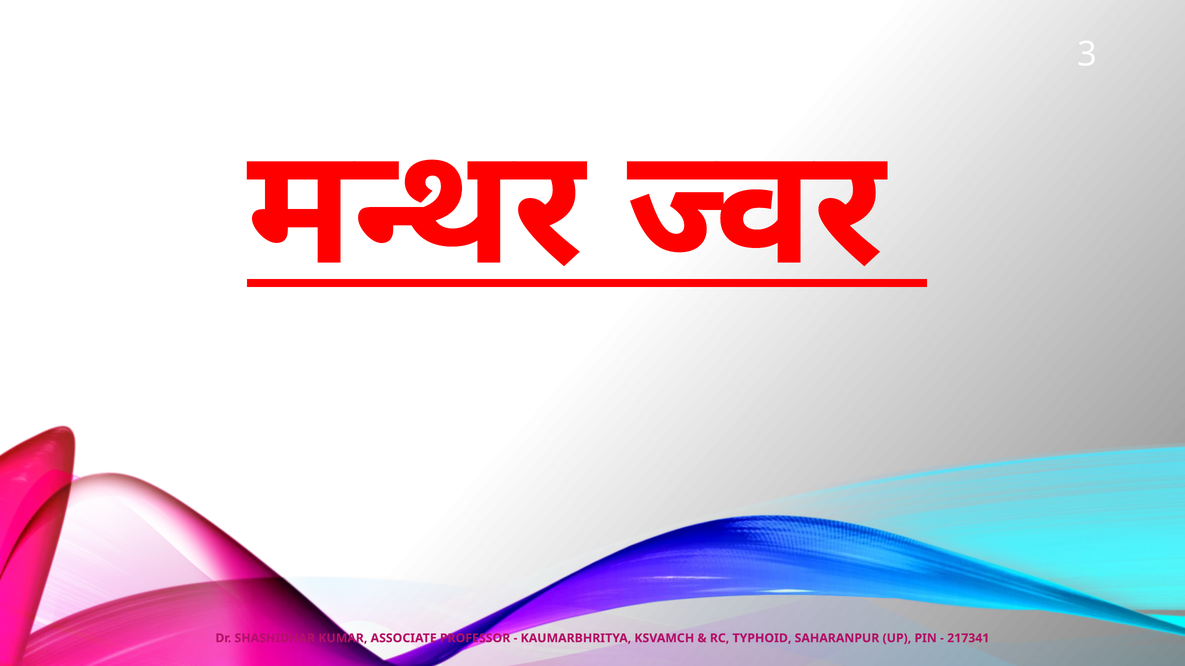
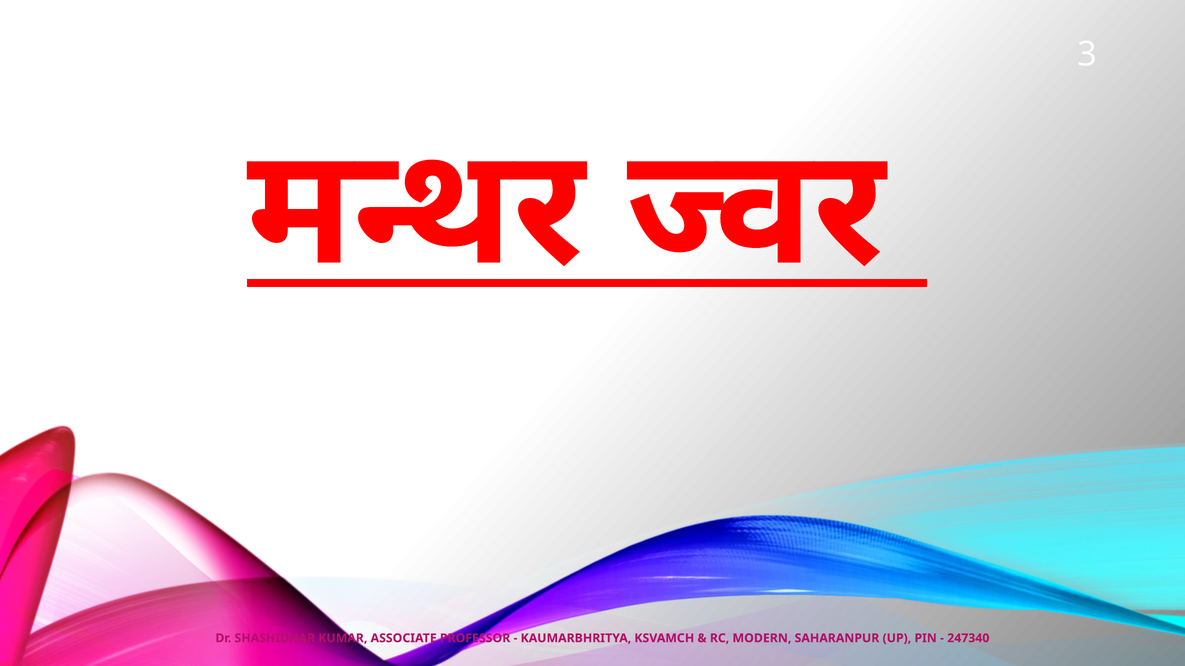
TYPHOID: TYPHOID -> MODERN
217341: 217341 -> 247340
